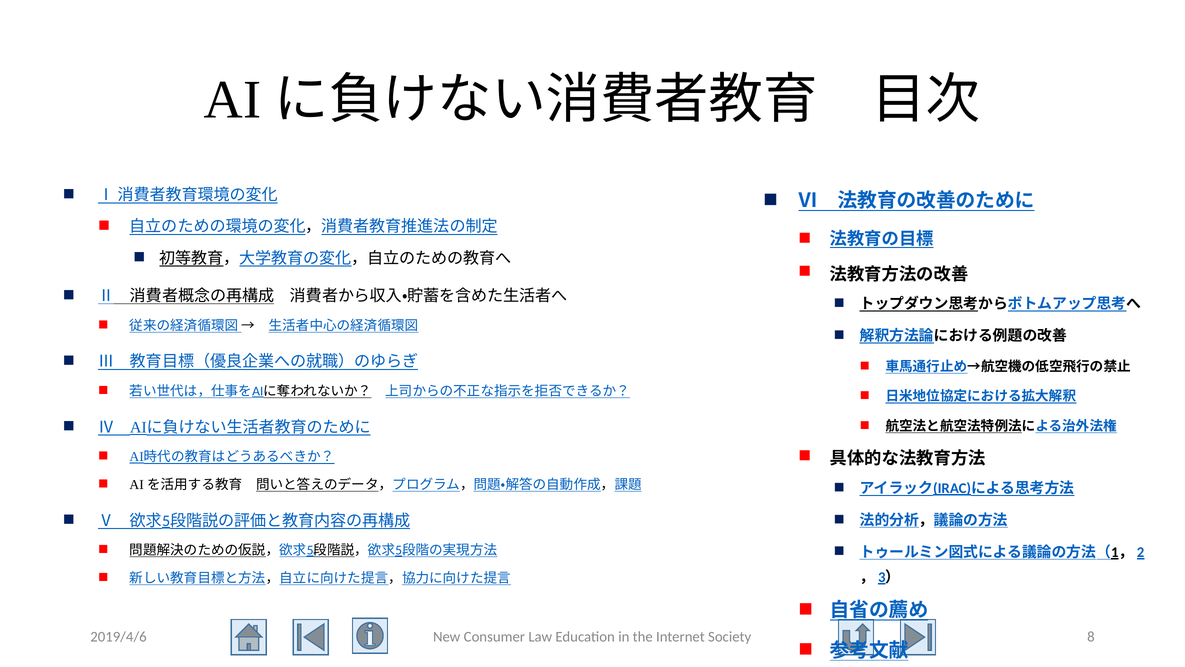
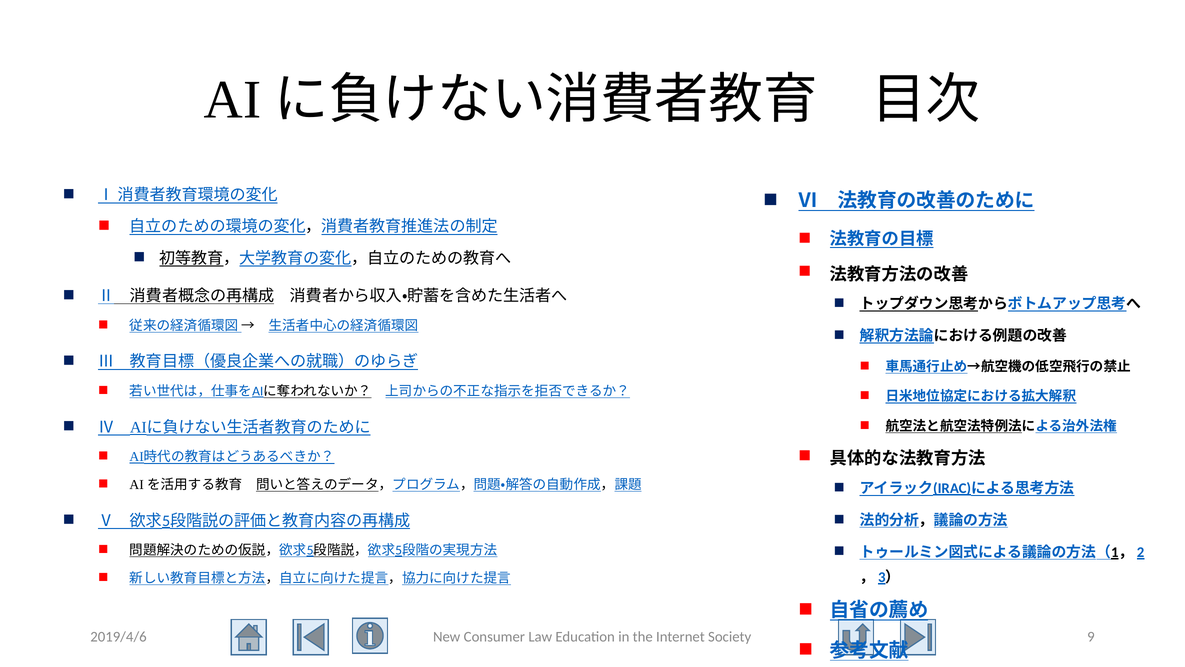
8: 8 -> 9
